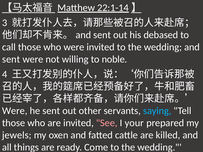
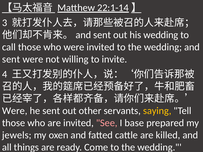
his debased: debased -> wedding
noble: noble -> invite
saying colour: light blue -> yellow
your: your -> base
